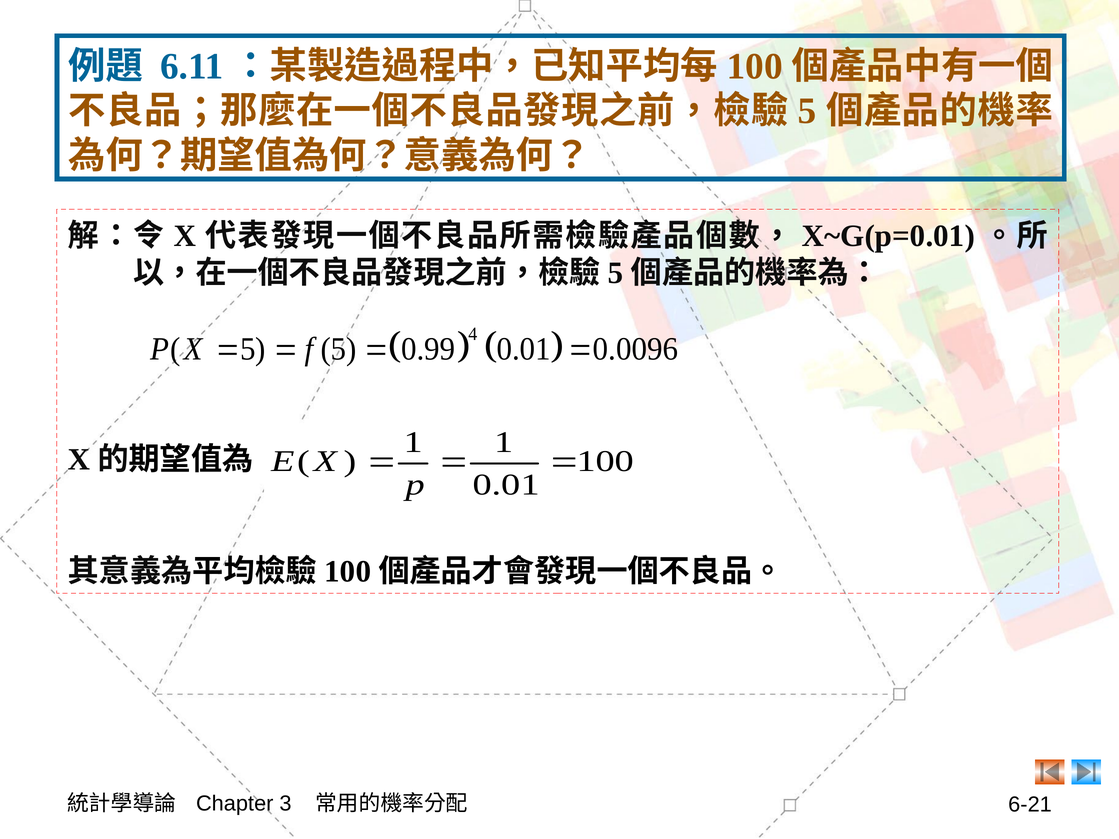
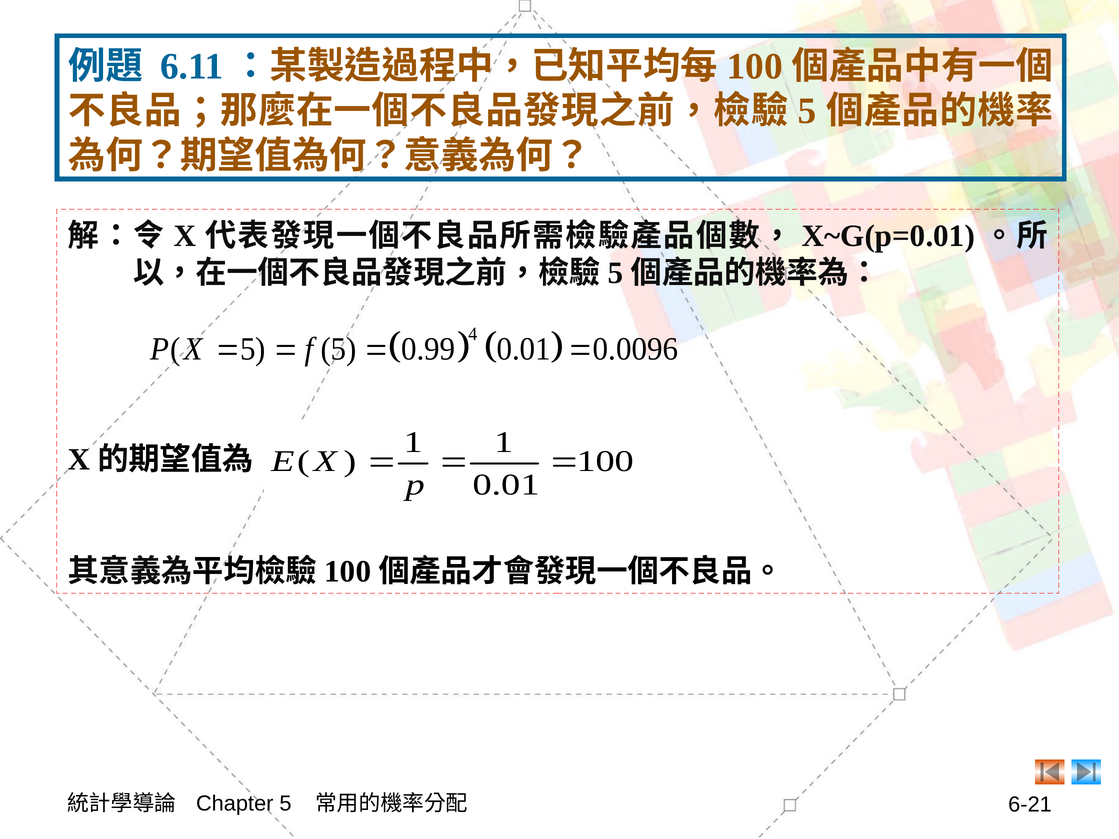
Chapter 3: 3 -> 5
